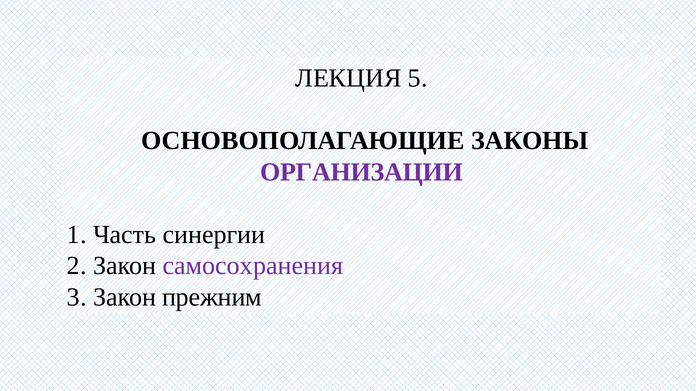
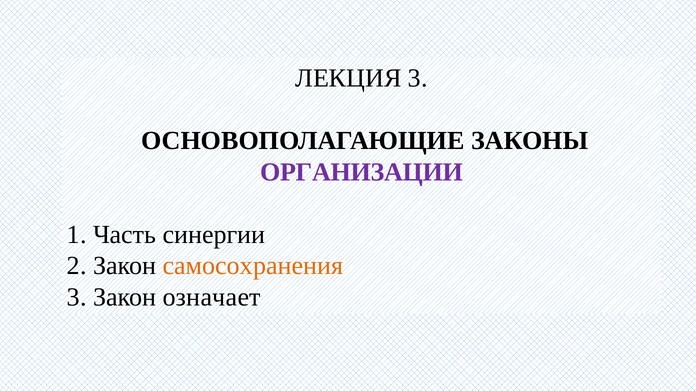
ЛЕКЦИЯ 5: 5 -> 3
самосохранения colour: purple -> orange
прежним: прежним -> означает
